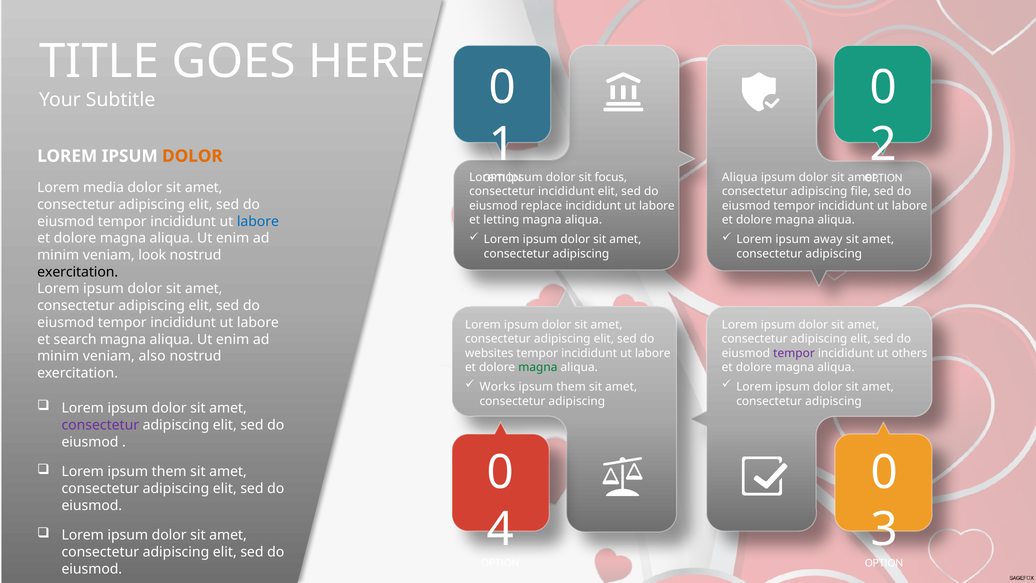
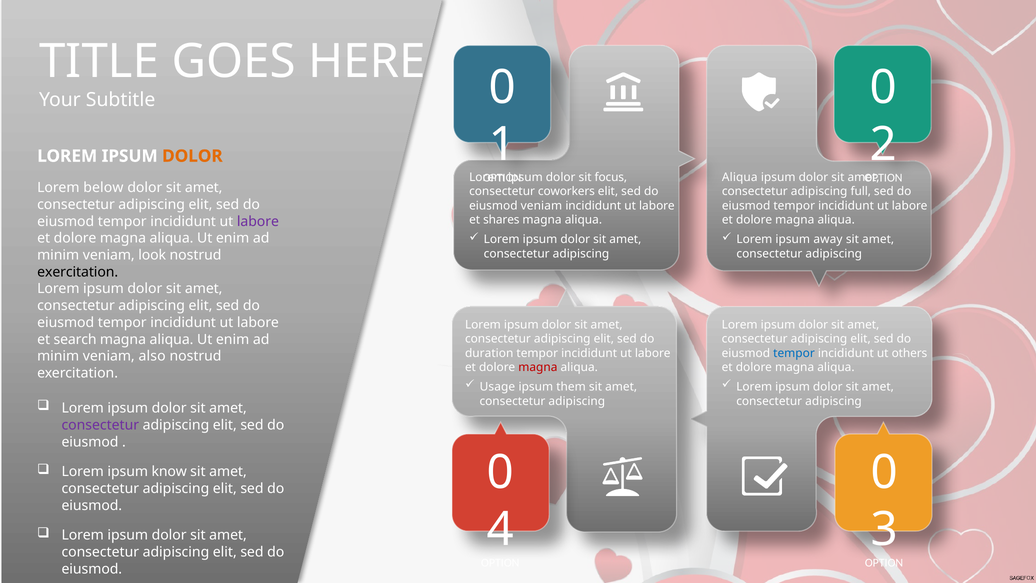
media: media -> below
consectetur incididunt: incididunt -> coworkers
file: file -> full
eiusmod replace: replace -> veniam
letting: letting -> shares
labore at (258, 221) colour: blue -> purple
websites: websites -> duration
tempor at (794, 353) colour: purple -> blue
magna at (538, 367) colour: green -> red
Works: Works -> Usage
Lorem ipsum them: them -> know
